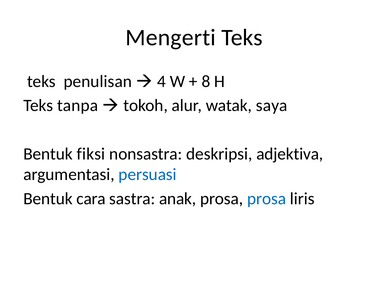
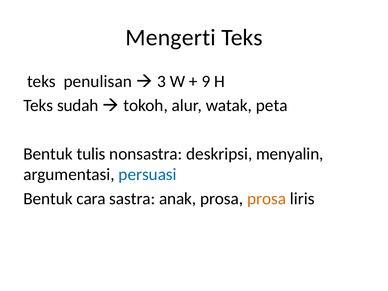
4: 4 -> 3
8: 8 -> 9
tanpa: tanpa -> sudah
saya: saya -> peta
fiksi: fiksi -> tulis
adjektiva: adjektiva -> menyalin
prosa at (267, 199) colour: blue -> orange
